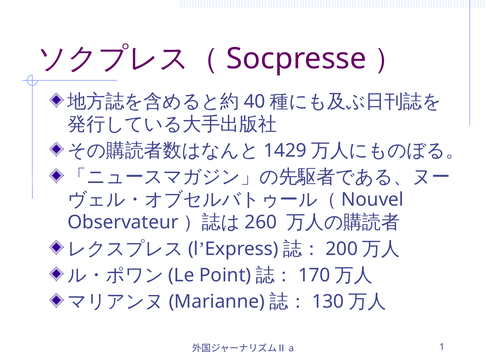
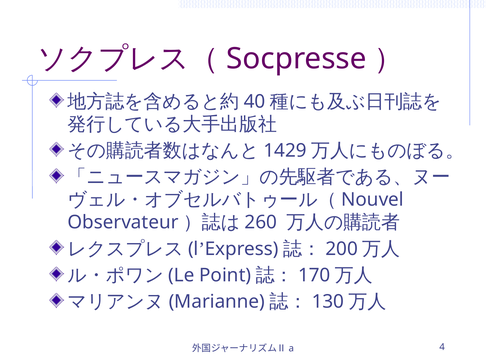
1: 1 -> 4
